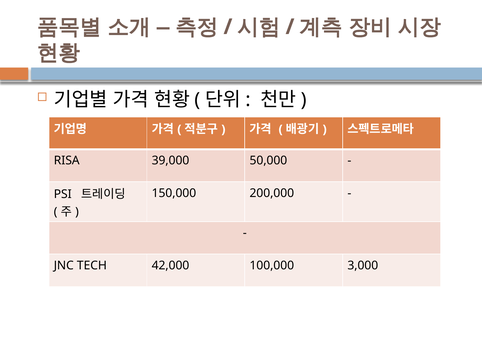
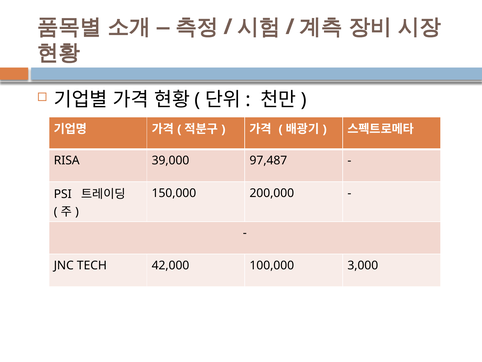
50,000: 50,000 -> 97,487
